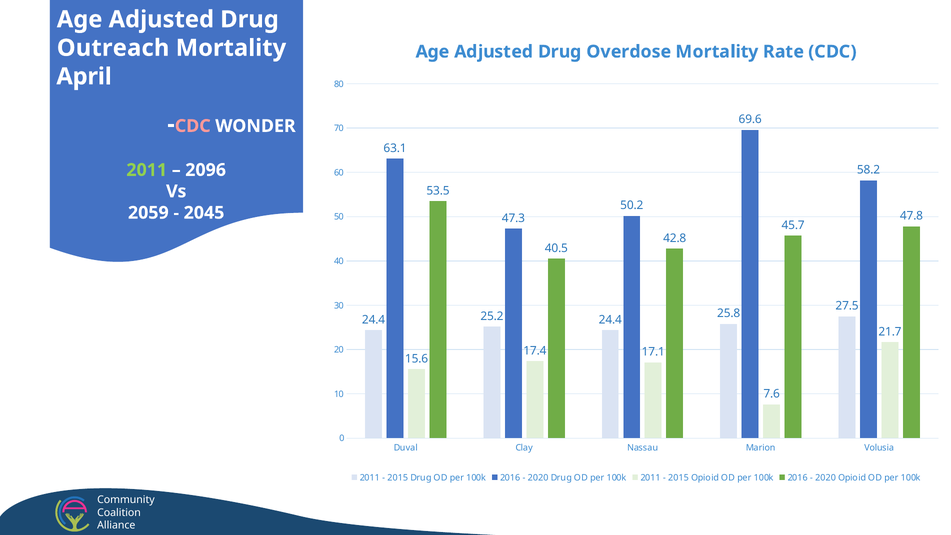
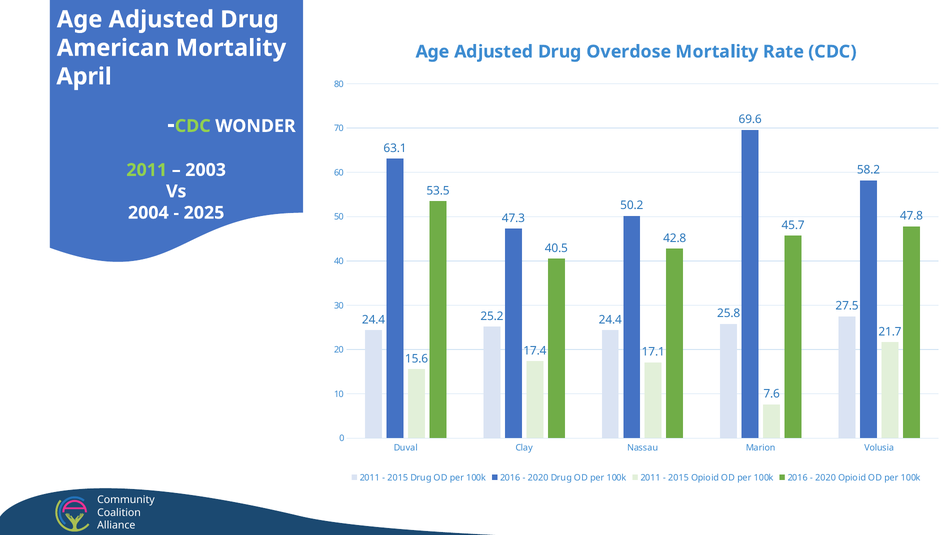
Outreach: Outreach -> American
CDC at (193, 126) colour: pink -> light green
2096: 2096 -> 2003
2059: 2059 -> 2004
2045: 2045 -> 2025
